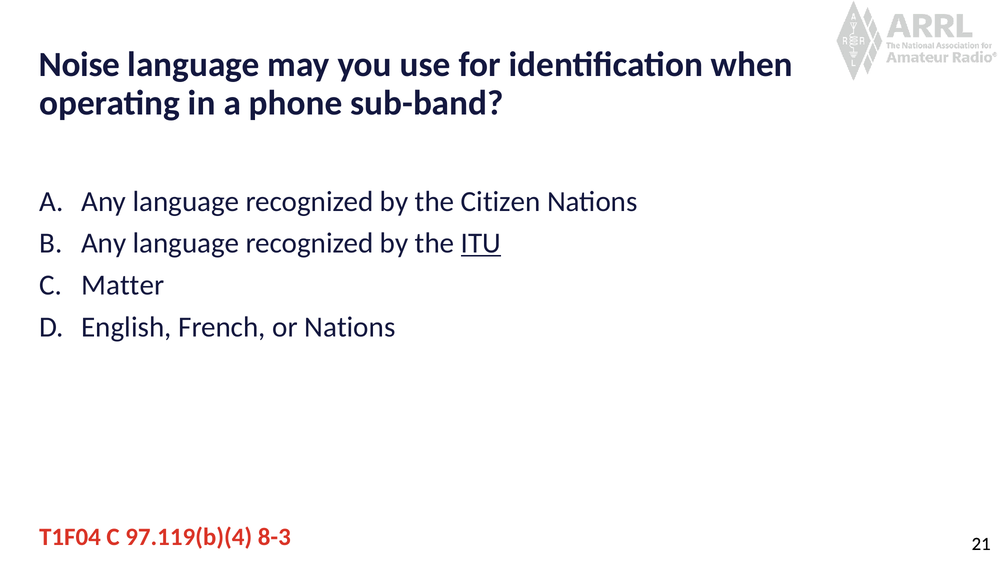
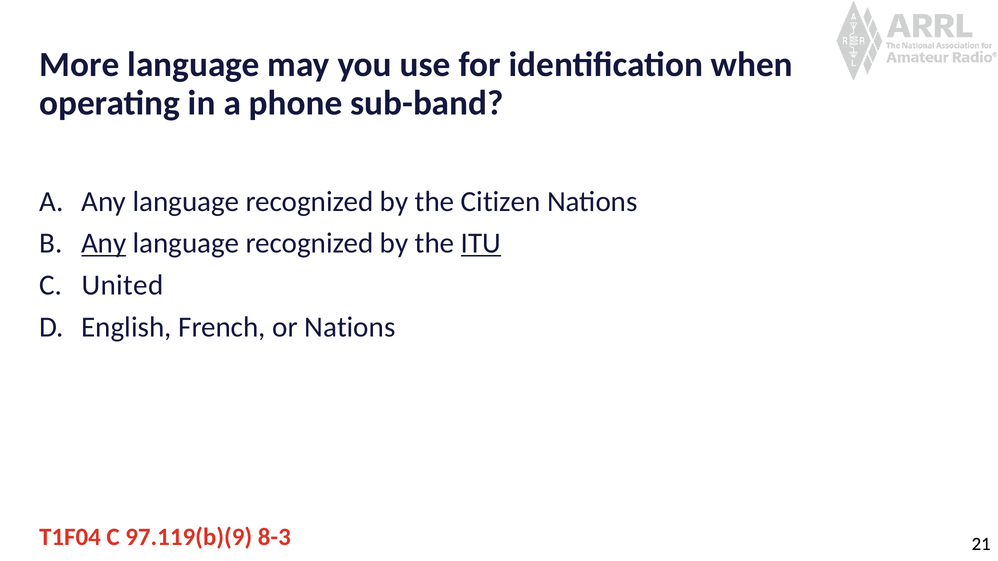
Noise: Noise -> More
Any at (104, 243) underline: none -> present
Matter: Matter -> United
97.119(b)(4: 97.119(b)(4 -> 97.119(b)(9
